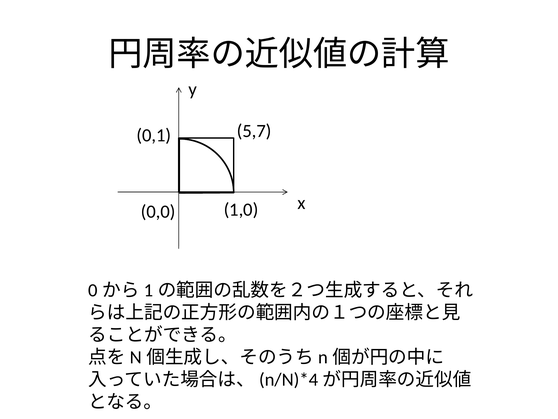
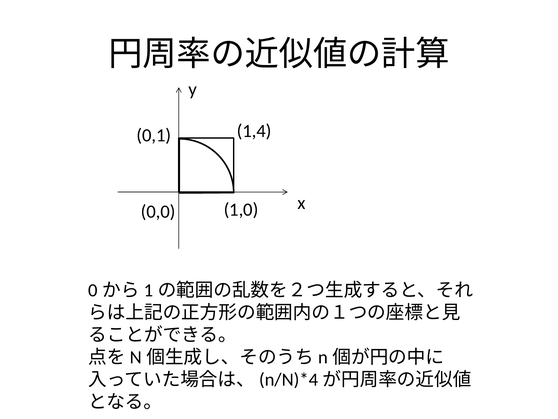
5,7: 5,7 -> 1,4
